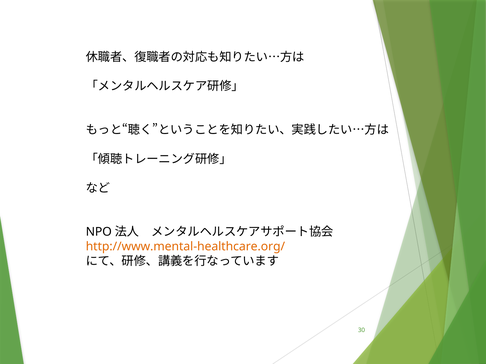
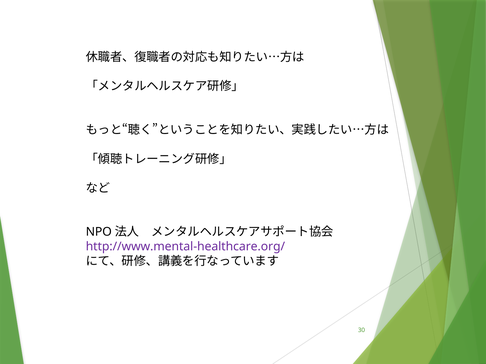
http://www.mental-healthcare.org/ colour: orange -> purple
